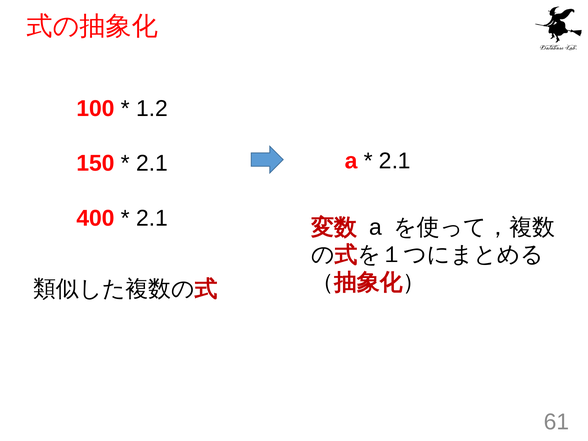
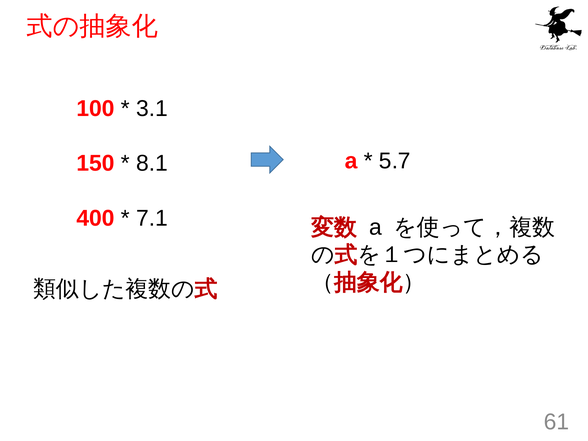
1.2: 1.2 -> 3.1
2.1 at (395, 161): 2.1 -> 5.7
2.1 at (152, 163): 2.1 -> 8.1
2.1 at (152, 218): 2.1 -> 7.1
